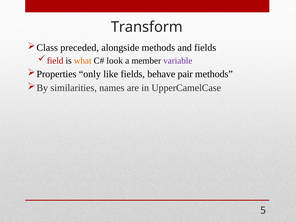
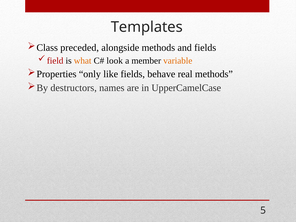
Transform: Transform -> Templates
variable colour: purple -> orange
pair: pair -> real
similarities: similarities -> destructors
